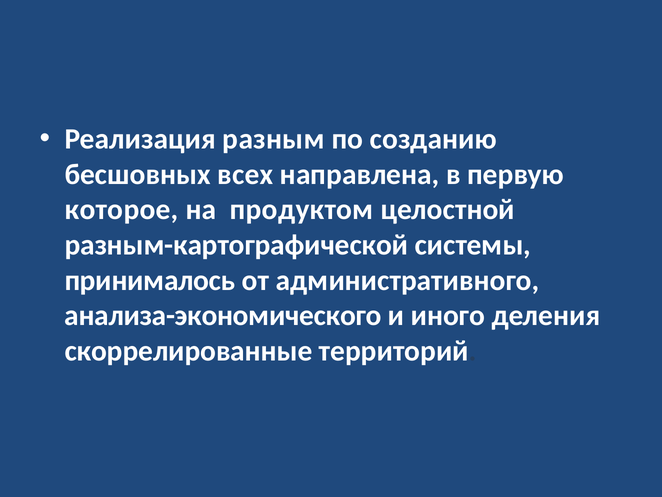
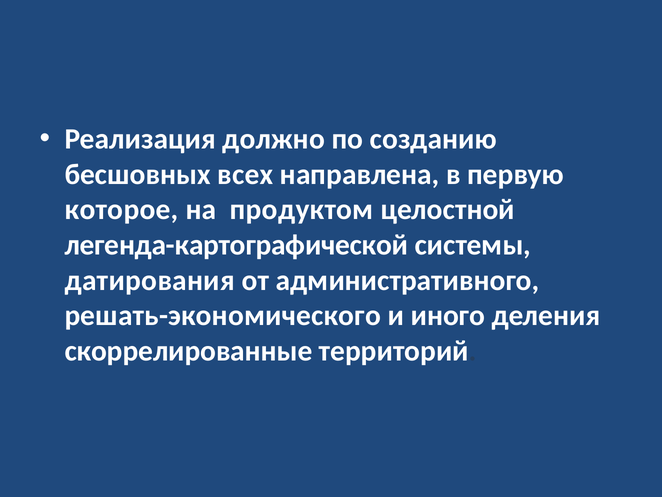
разным: разным -> должно
разным-картографической: разным-картографической -> легенда-картографической
принималось: принималось -> датирования
анализа-экономического: анализа-экономического -> решать-экономического
